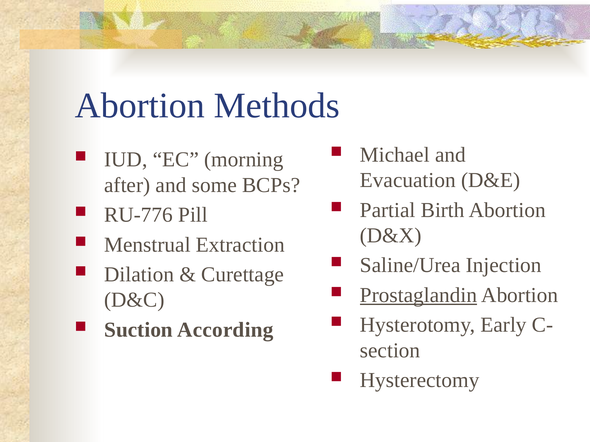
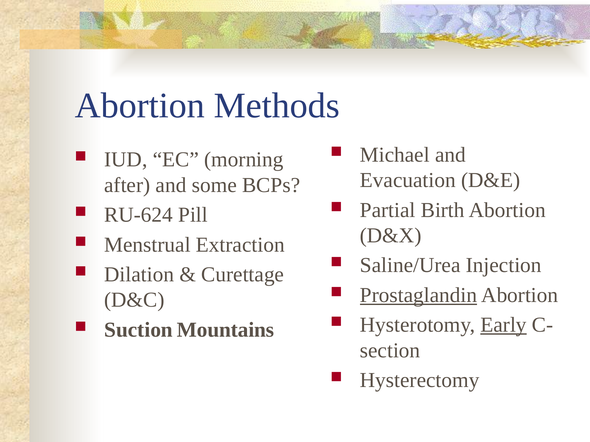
RU-776: RU-776 -> RU-624
Early underline: none -> present
According: According -> Mountains
